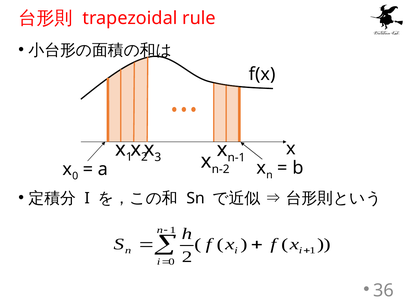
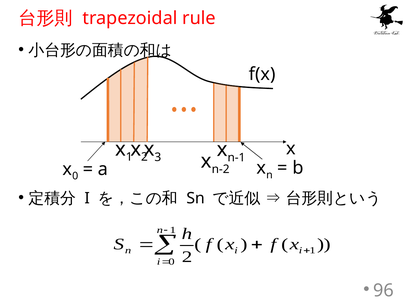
36: 36 -> 96
